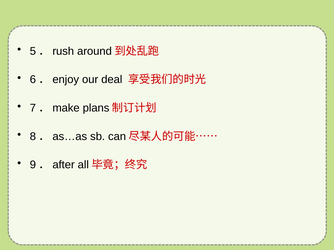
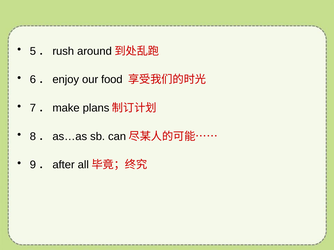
deal: deal -> food
